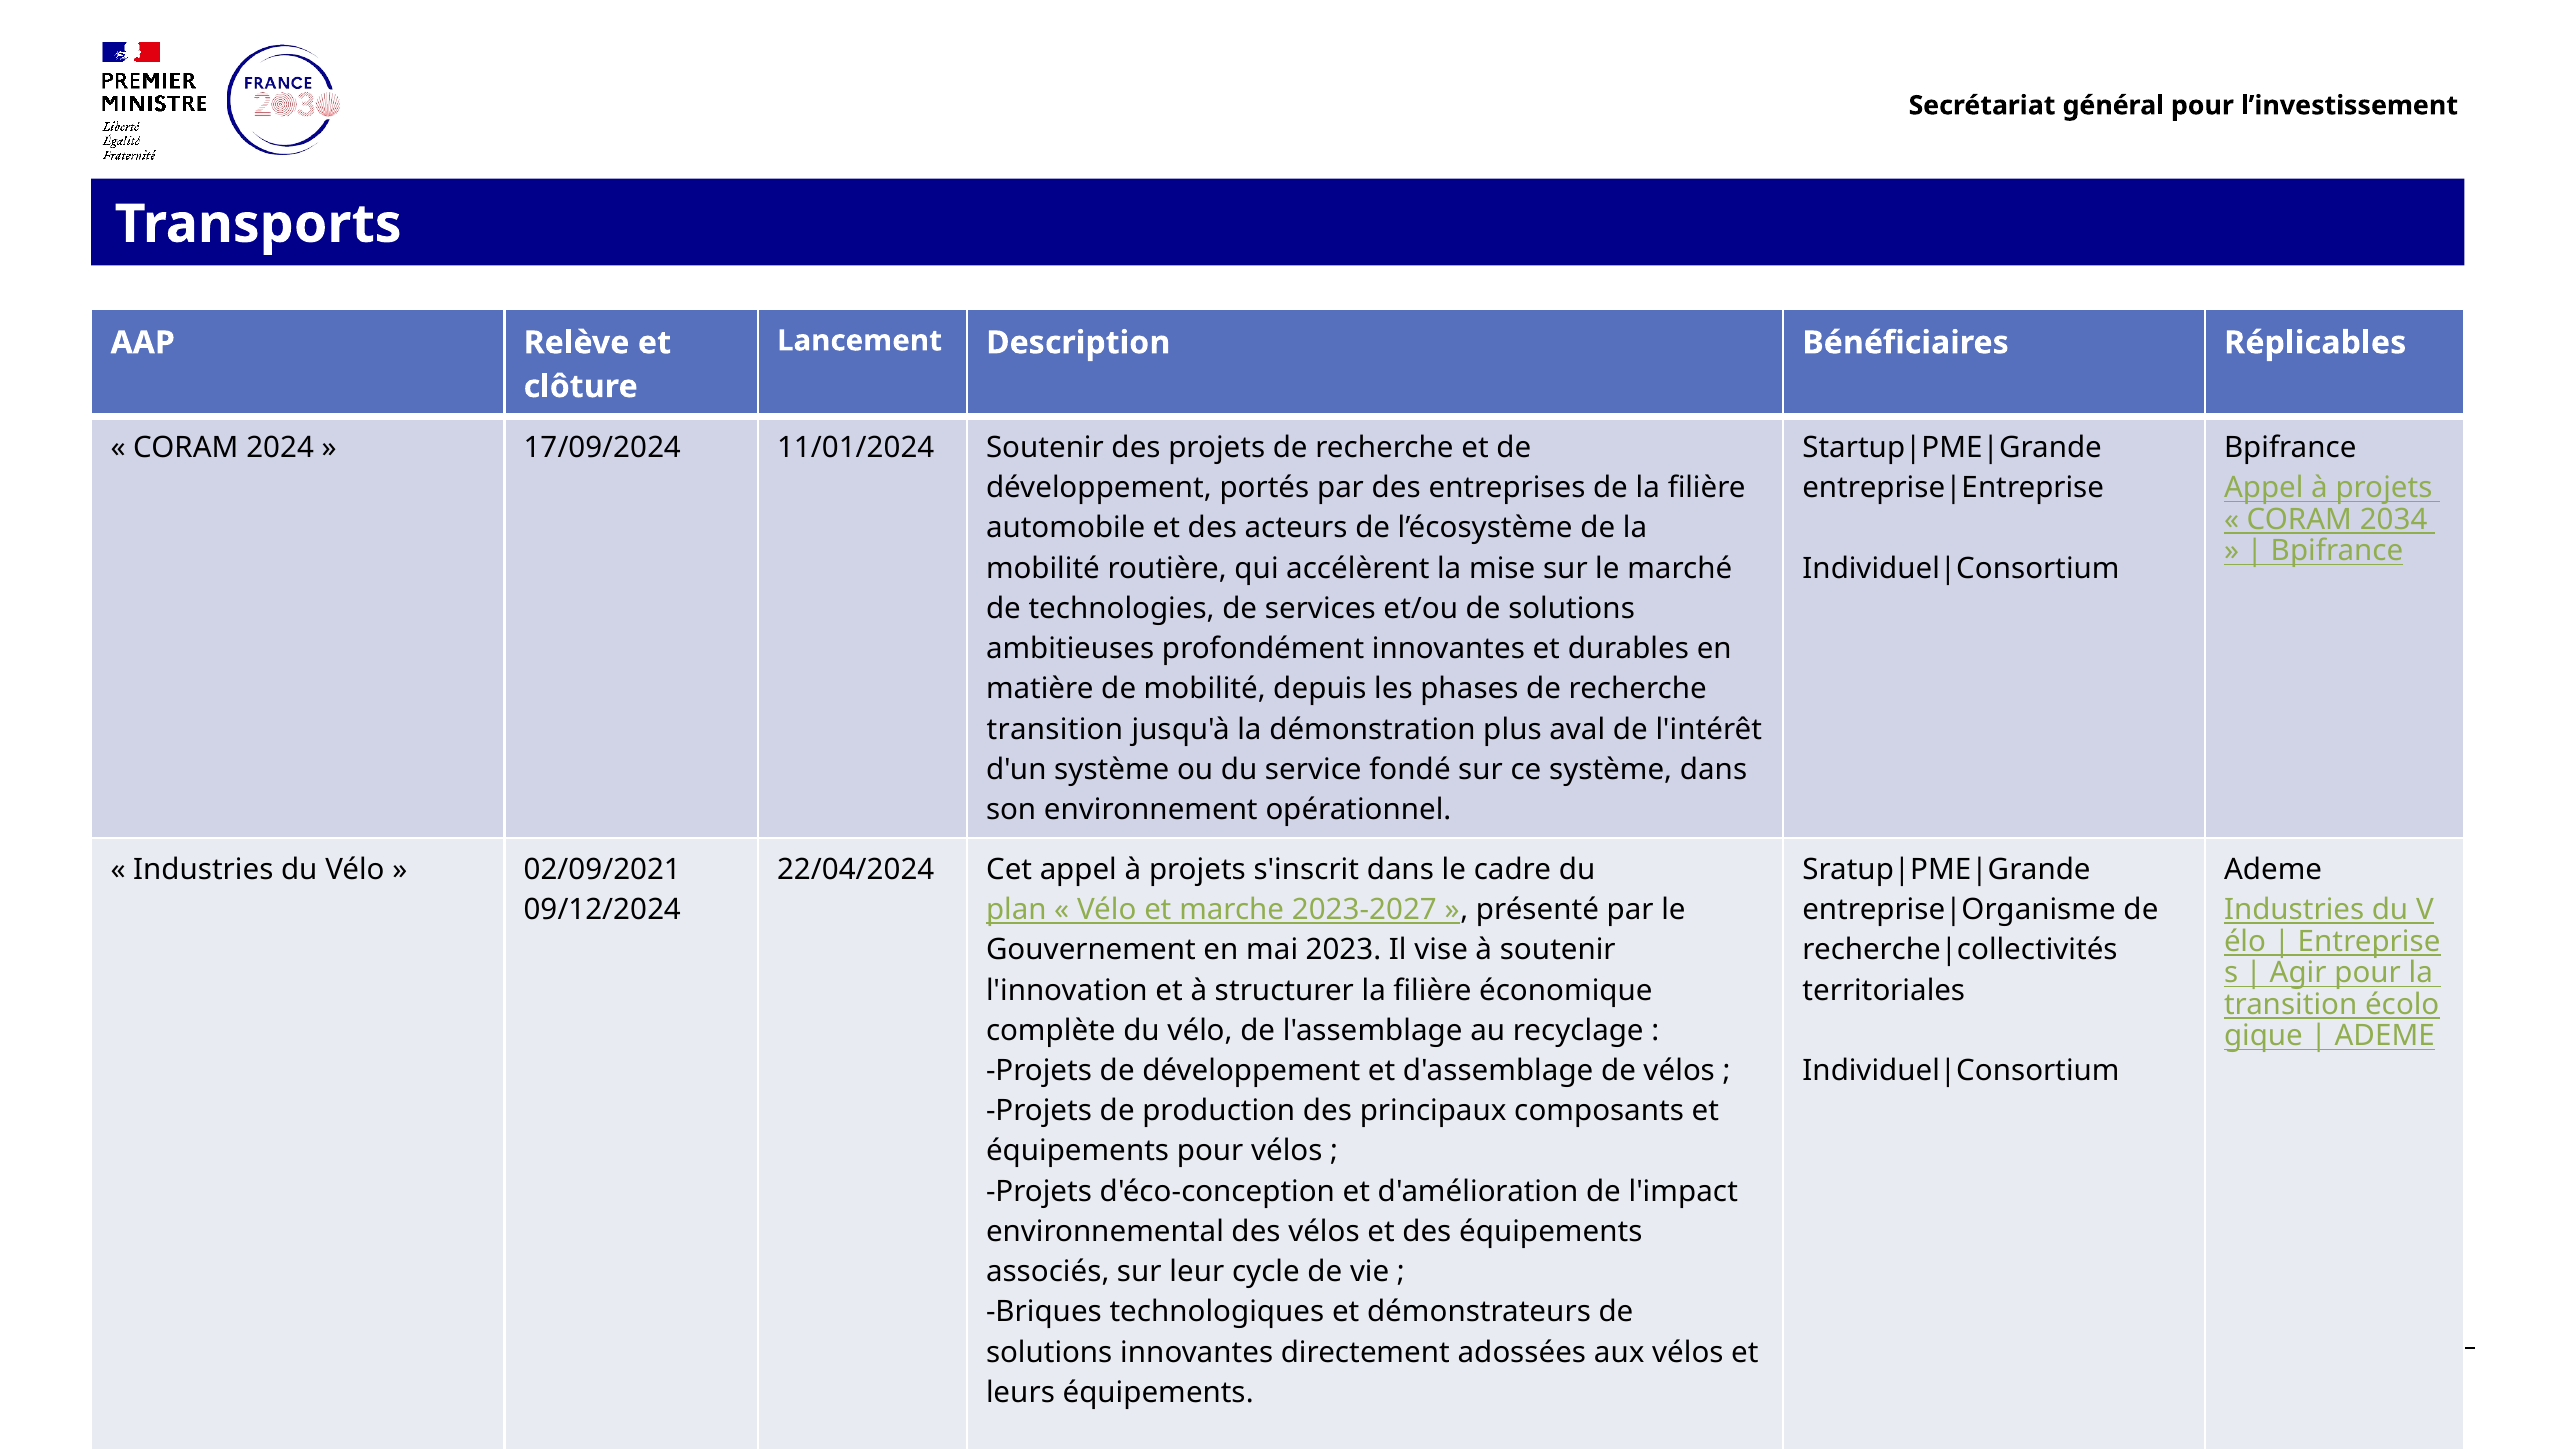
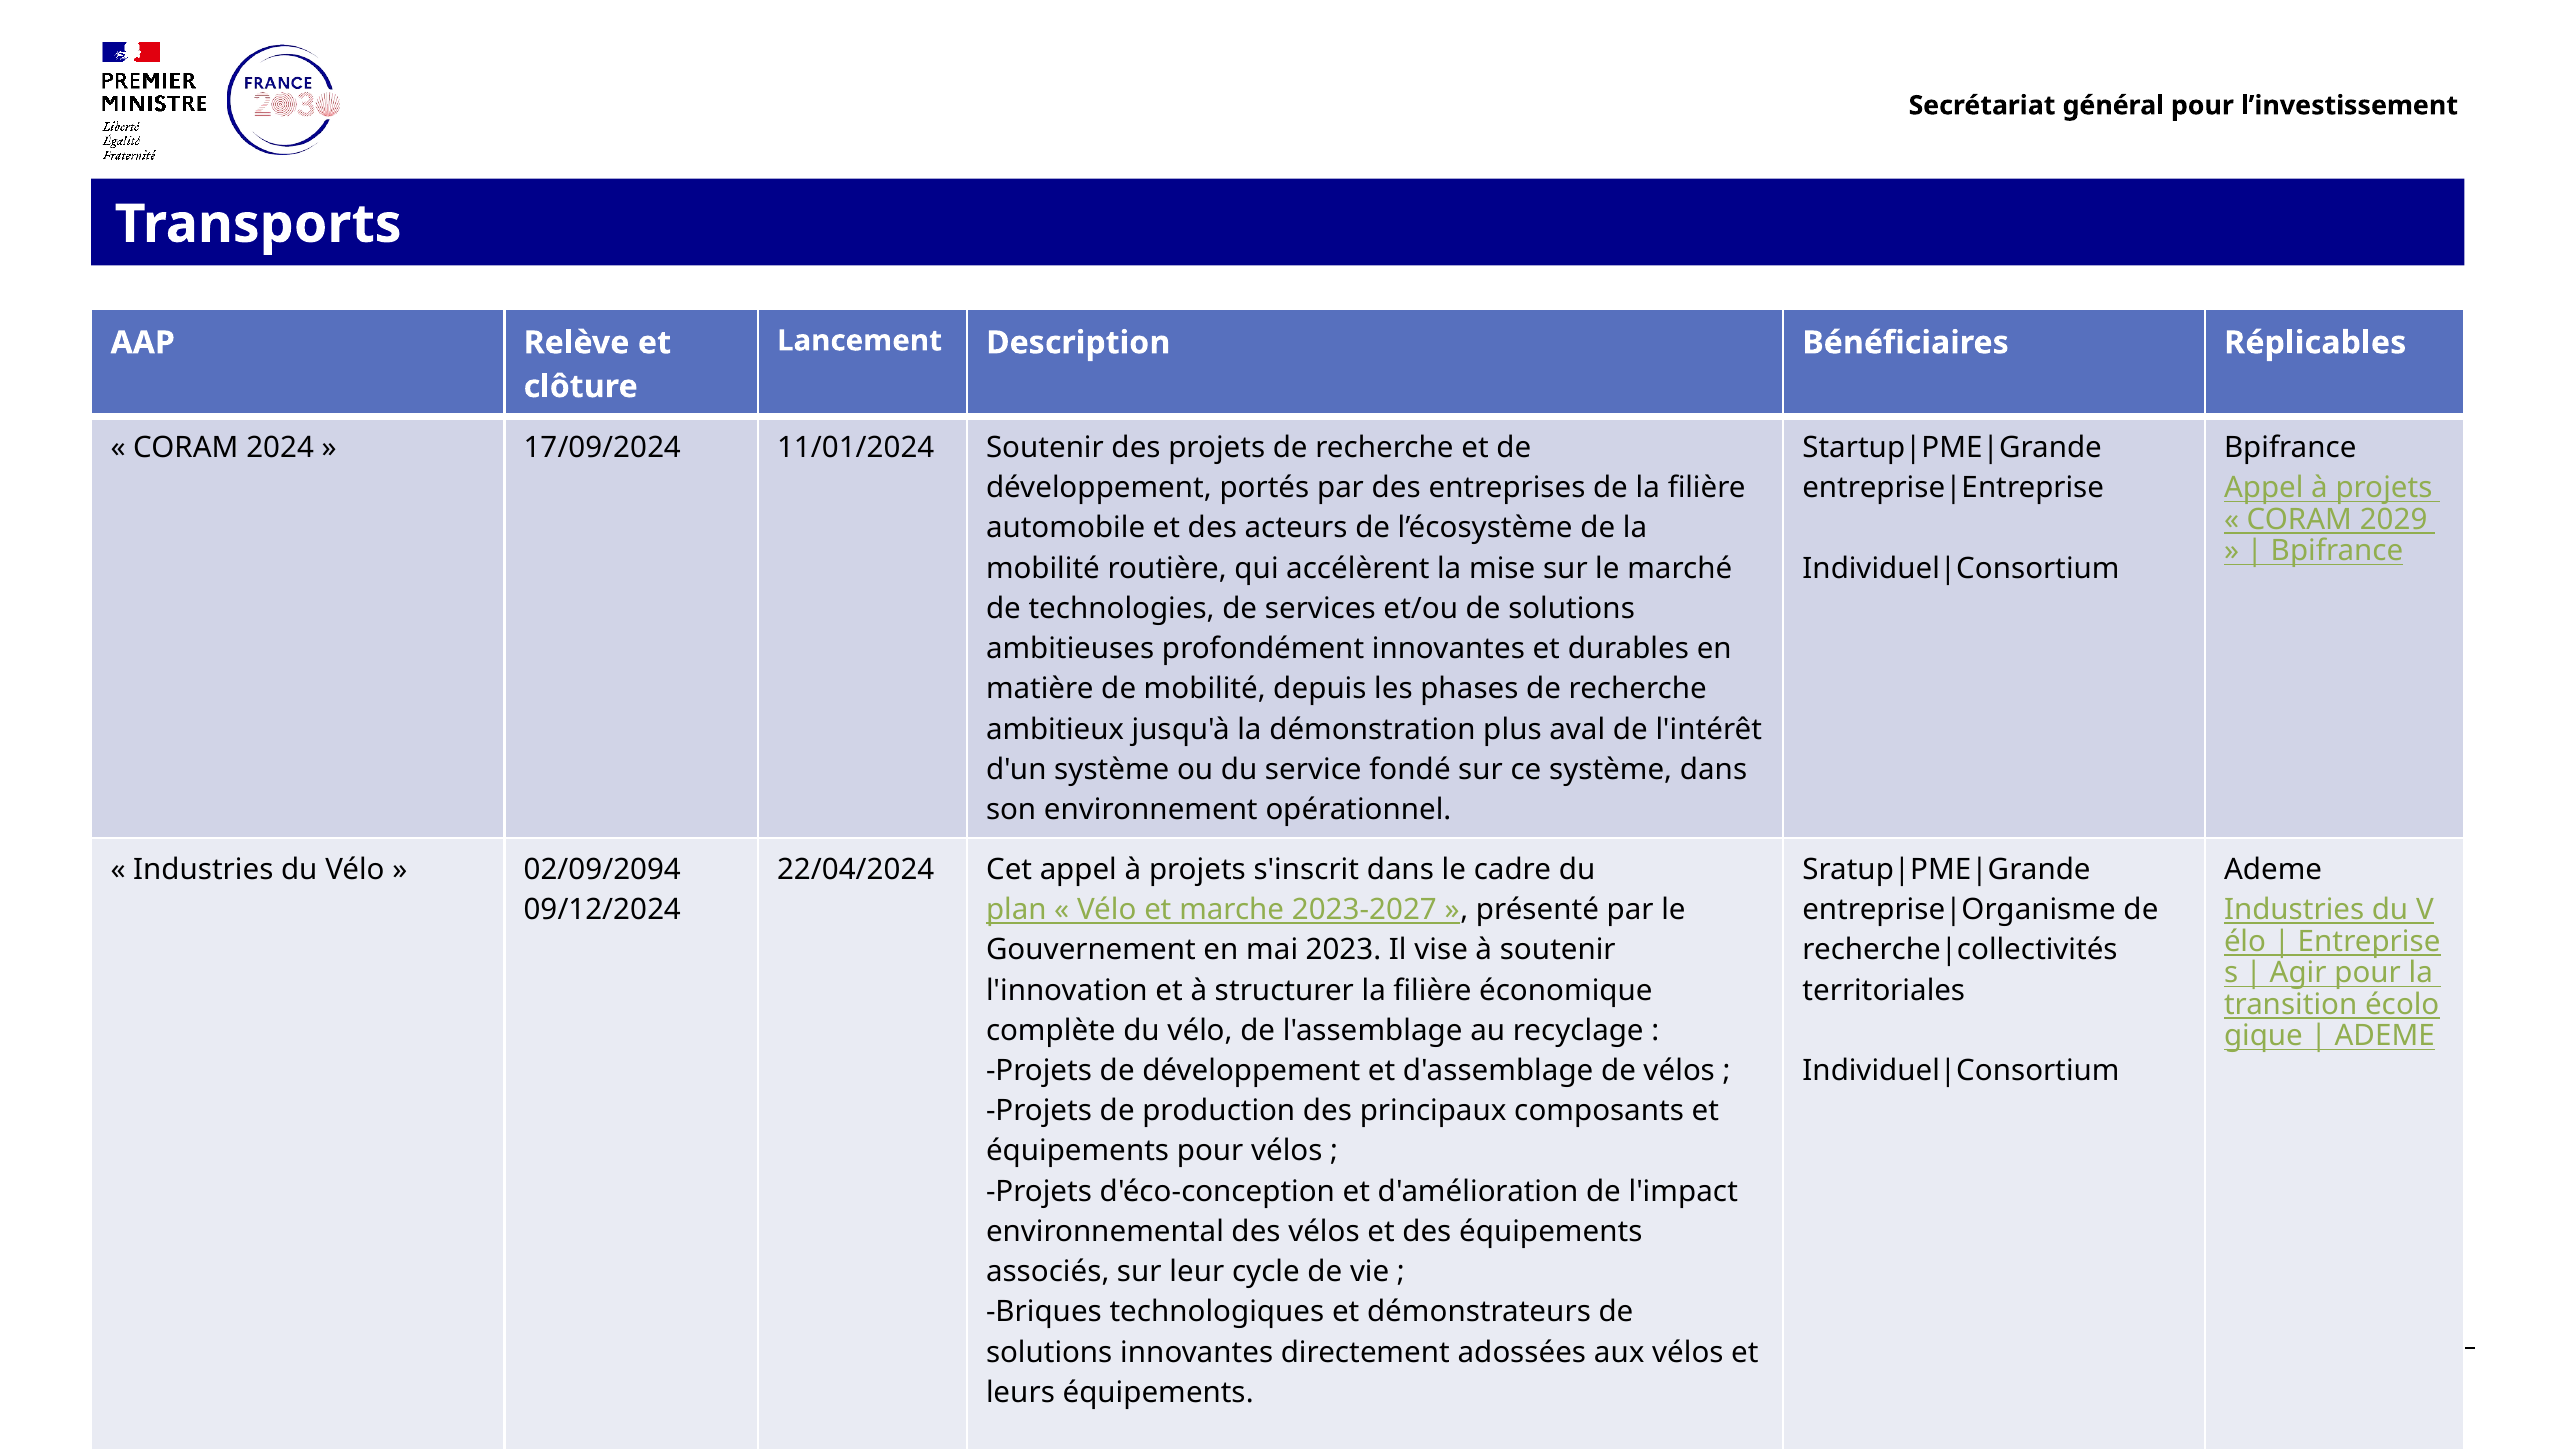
2034: 2034 -> 2029
transition at (1055, 729): transition -> ambitieux
02/09/2021: 02/09/2021 -> 02/09/2094
